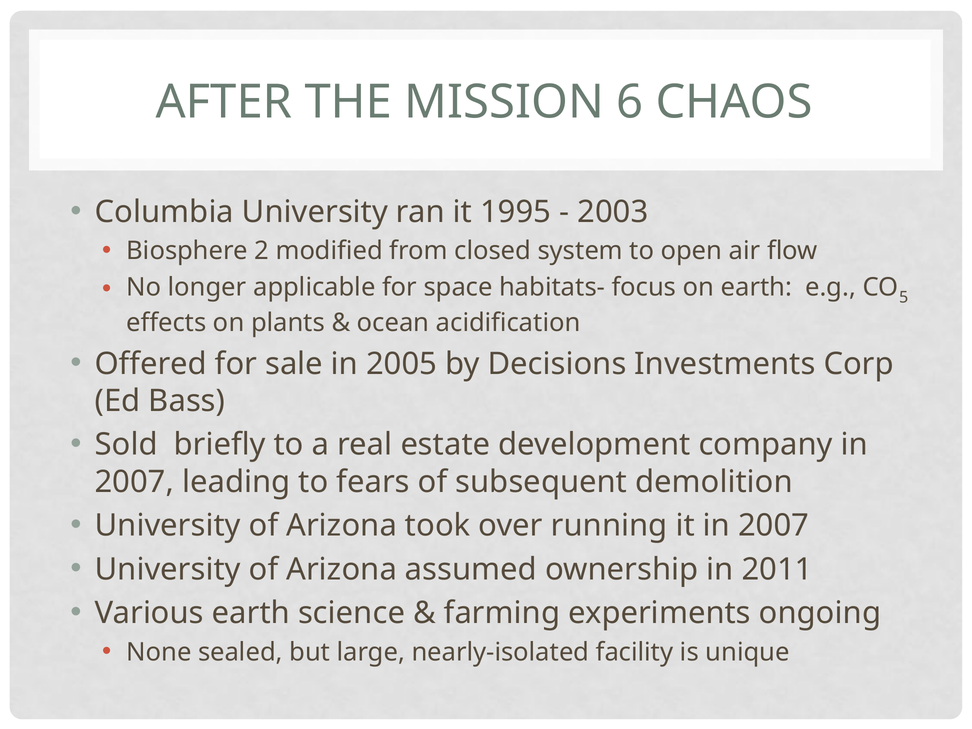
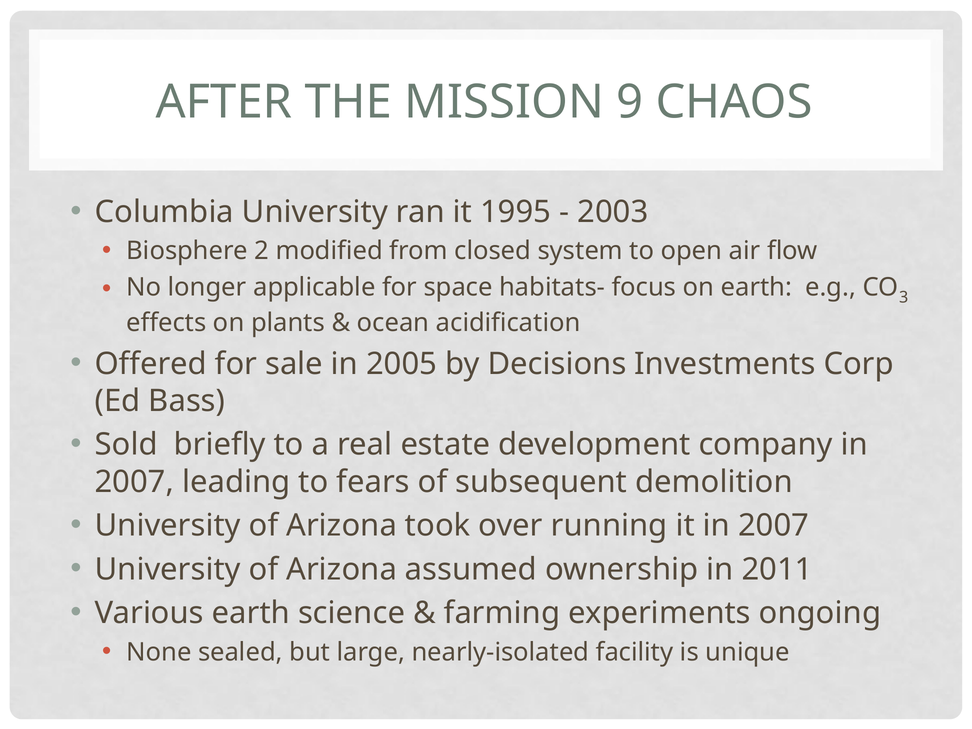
6: 6 -> 9
5: 5 -> 3
